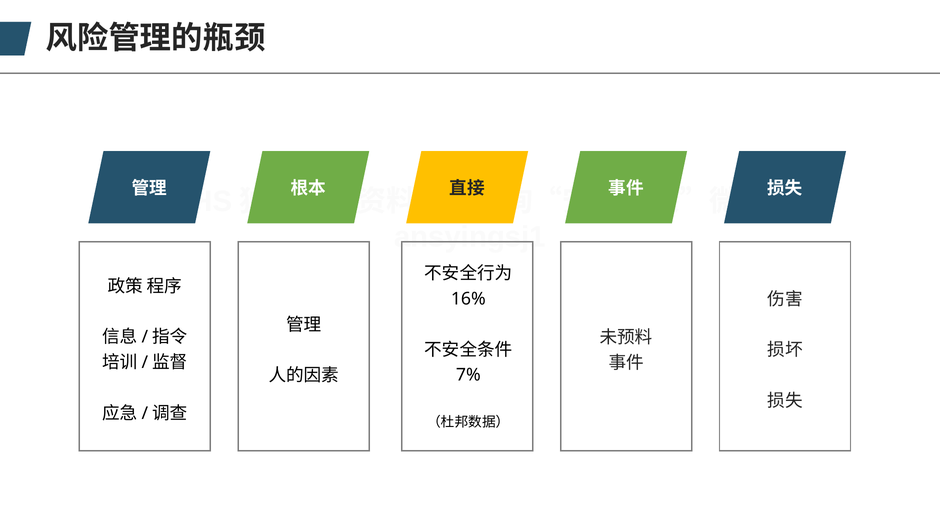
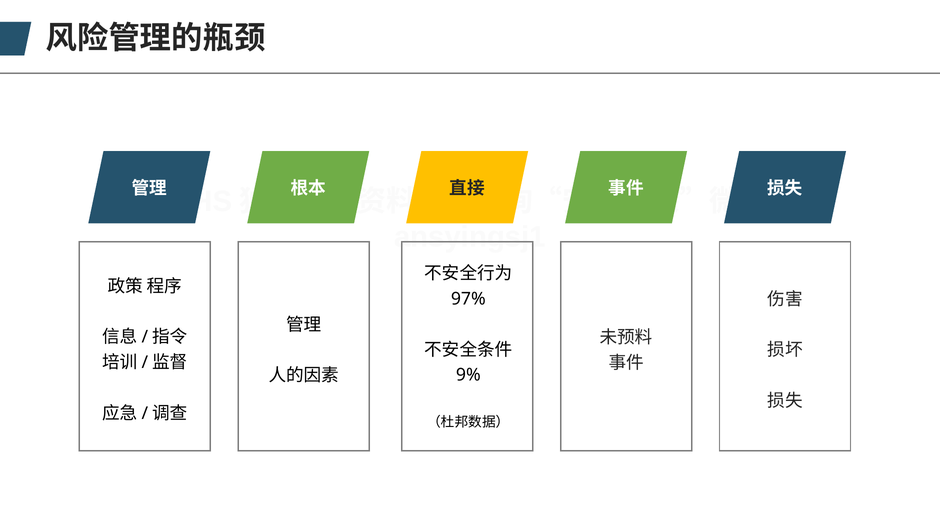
16%: 16% -> 97%
7%: 7% -> 9%
